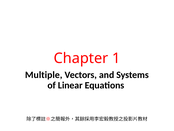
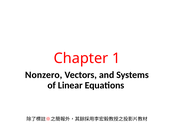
Multiple: Multiple -> Nonzero
